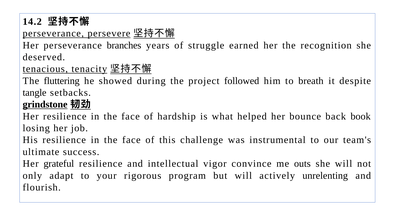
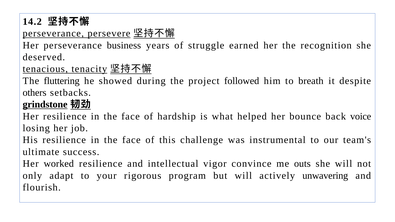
branches: branches -> business
tangle: tangle -> others
book: book -> voice
grateful: grateful -> worked
unrelenting: unrelenting -> unwavering
